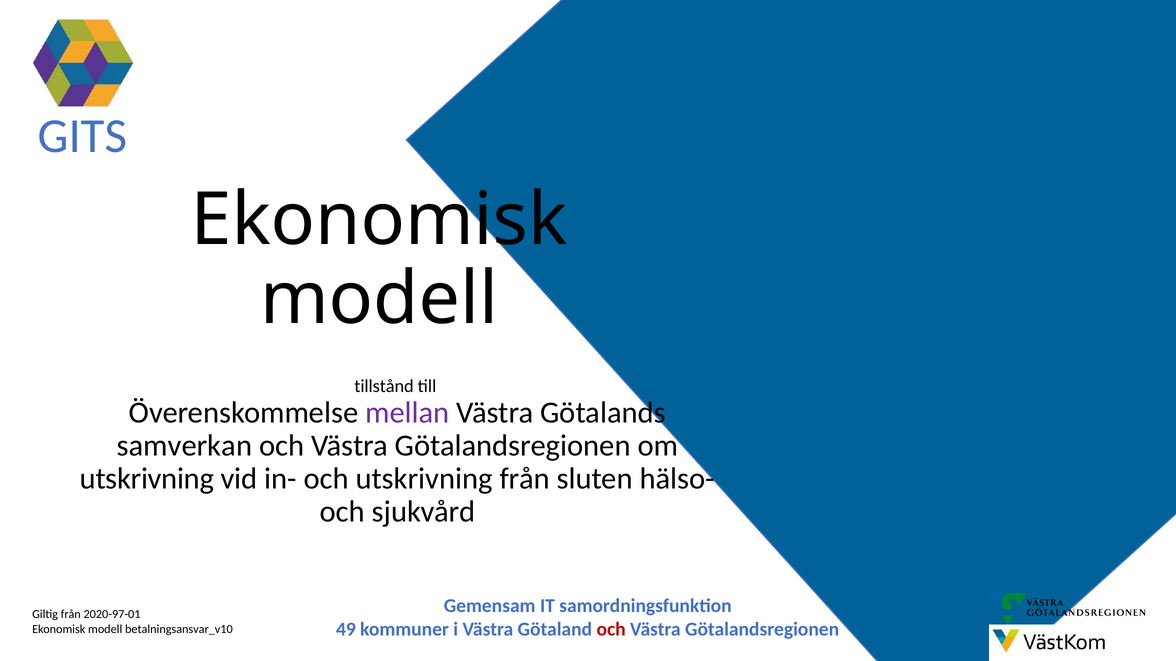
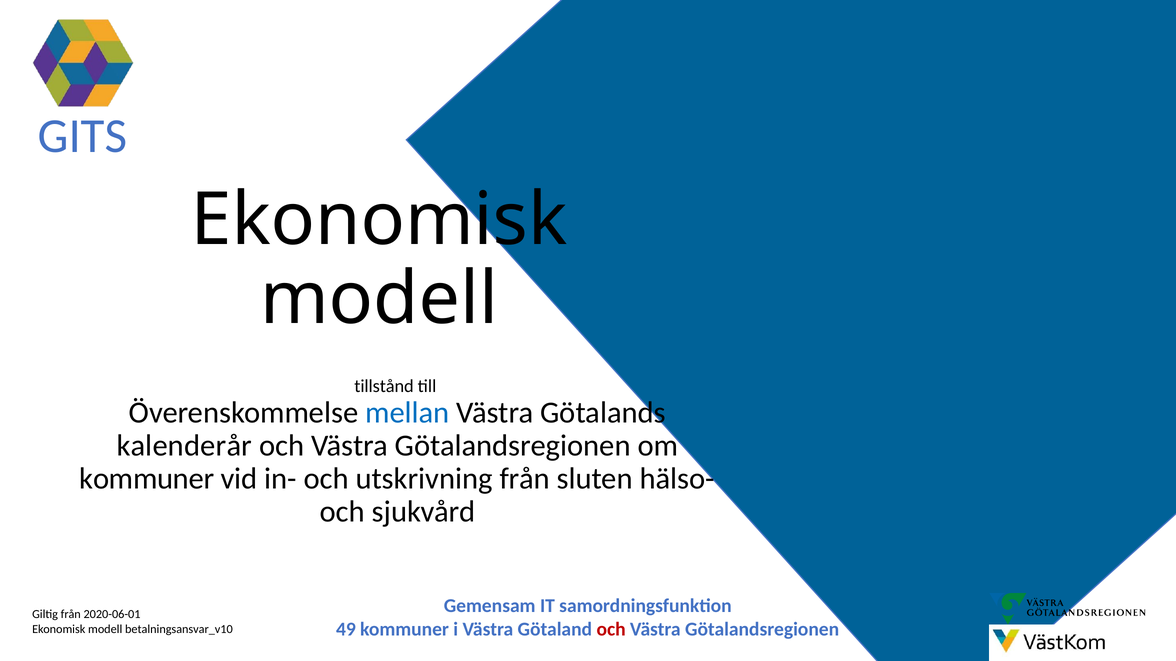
mellan colour: purple -> blue
samverkan: samverkan -> kalenderår
utskrivning at (147, 479): utskrivning -> kommuner
2020-97-01: 2020-97-01 -> 2020-06-01
